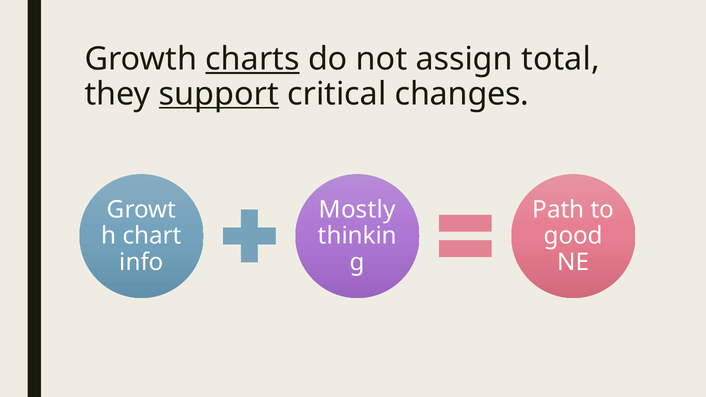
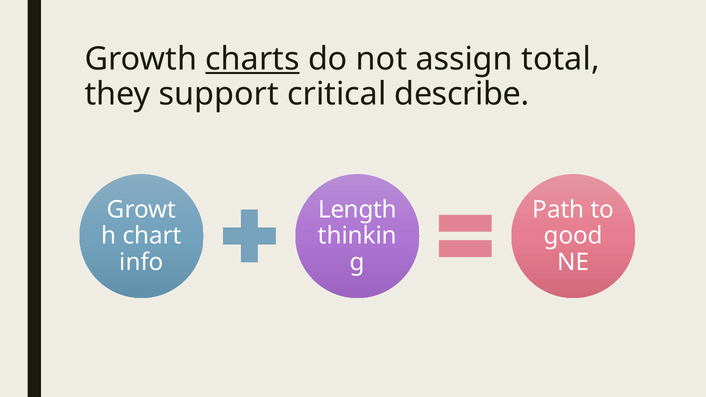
support underline: present -> none
changes: changes -> describe
Mostly: Mostly -> Length
